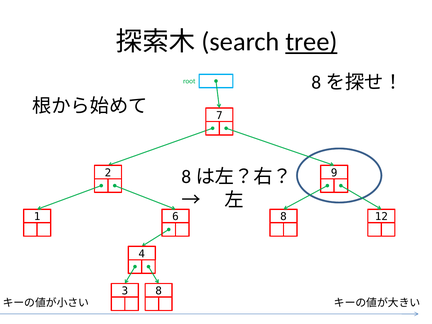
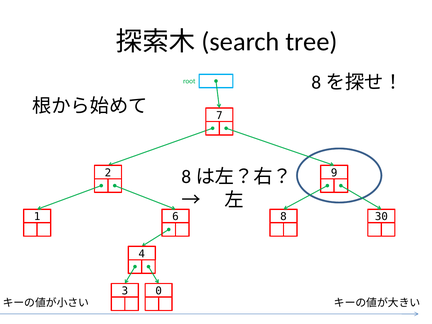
tree underline: present -> none
12: 12 -> 30
3 8: 8 -> 0
